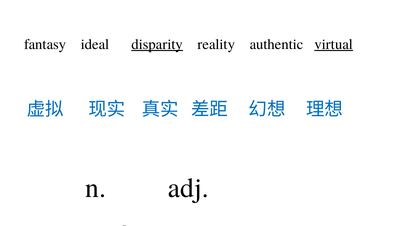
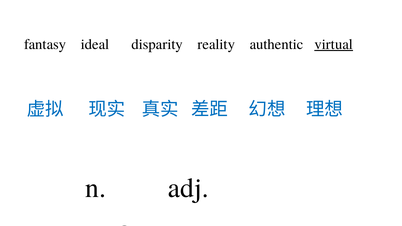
disparity underline: present -> none
